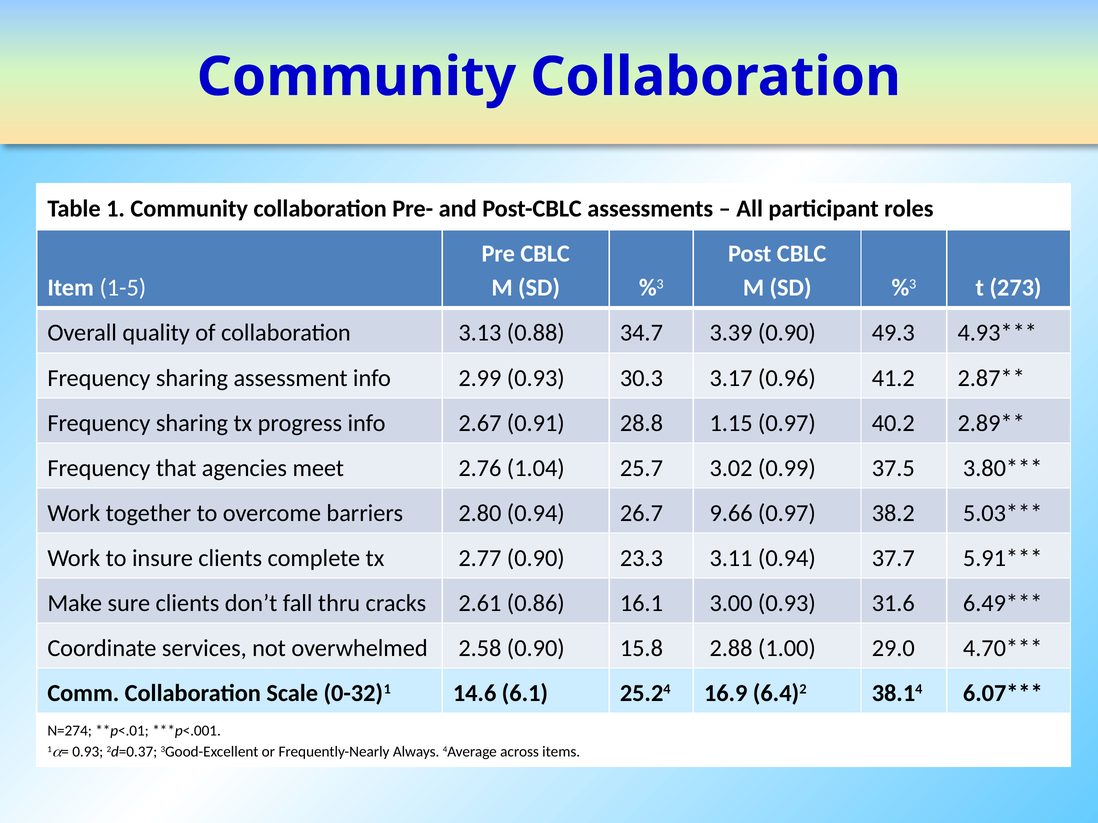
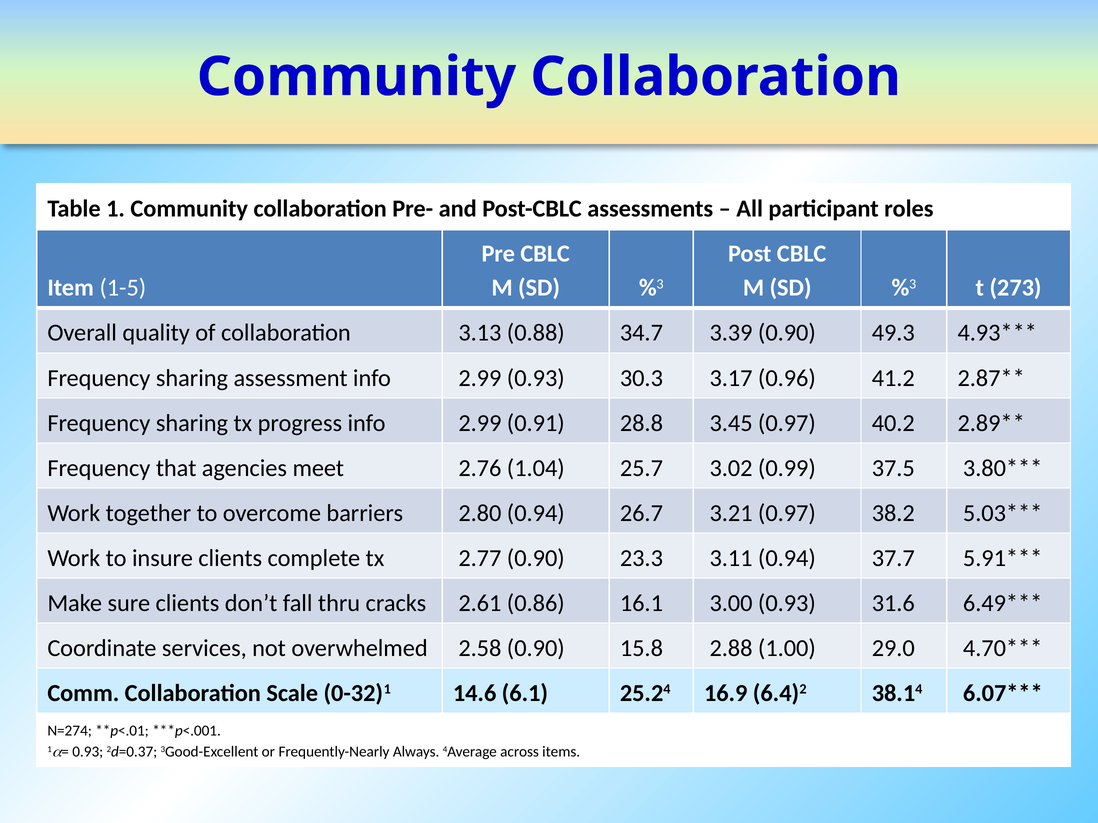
progress info 2.67: 2.67 -> 2.99
1.15: 1.15 -> 3.45
9.66: 9.66 -> 3.21
